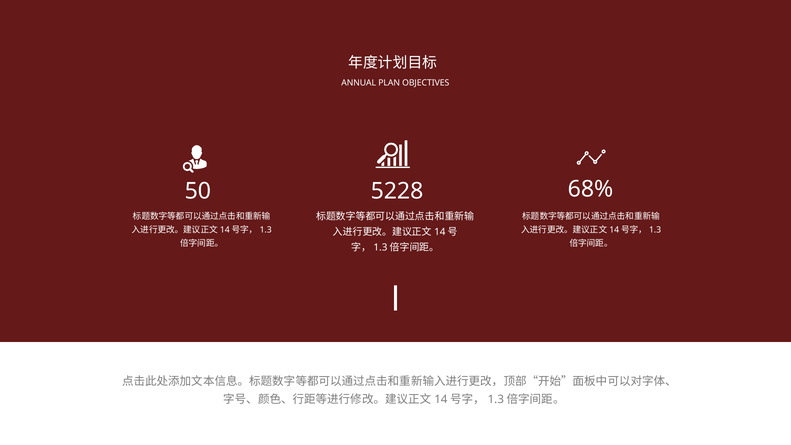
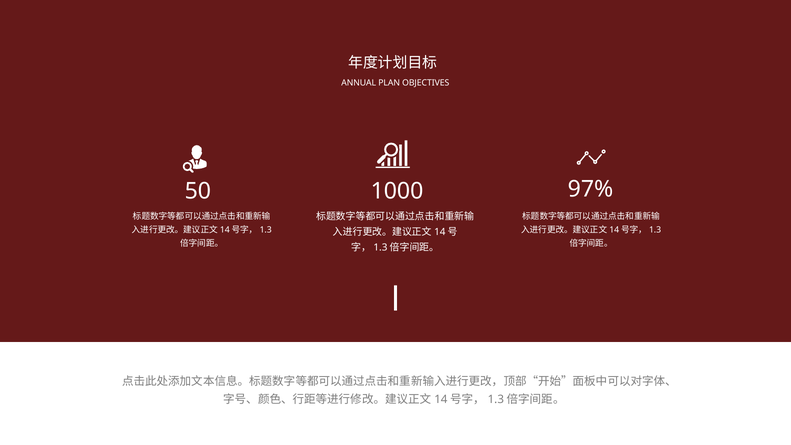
68%: 68% -> 97%
5228: 5228 -> 1000
